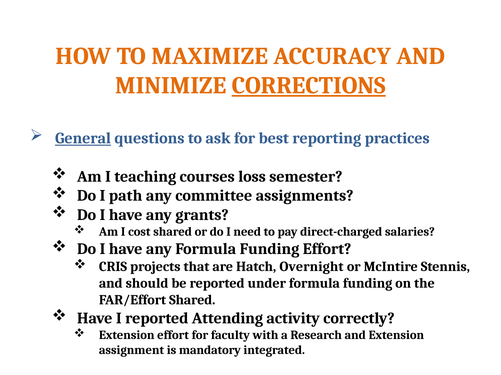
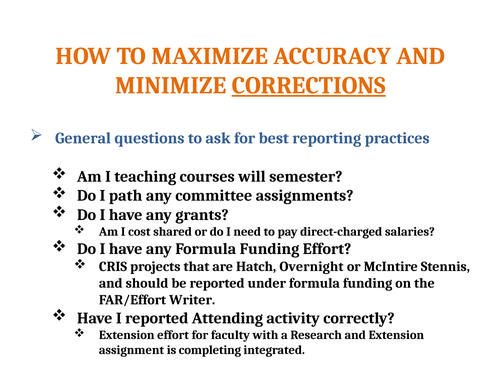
General underline: present -> none
loss: loss -> will
FAR/Effort Shared: Shared -> Writer
mandatory: mandatory -> completing
